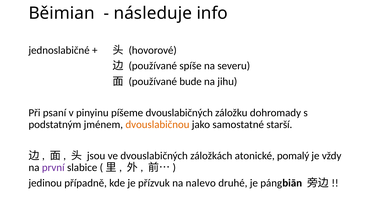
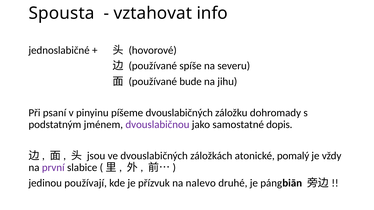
Běimian: Běimian -> Spousta
následuje: následuje -> vztahovat
dvouslabičnou colour: orange -> purple
starší: starší -> dopis
případně: případně -> používají
